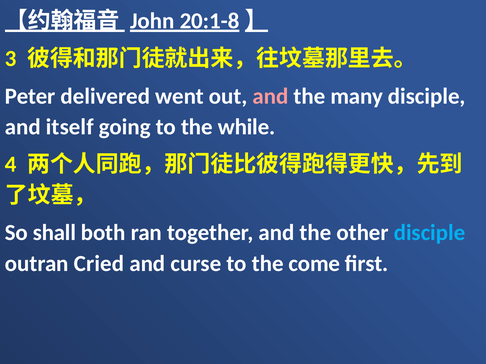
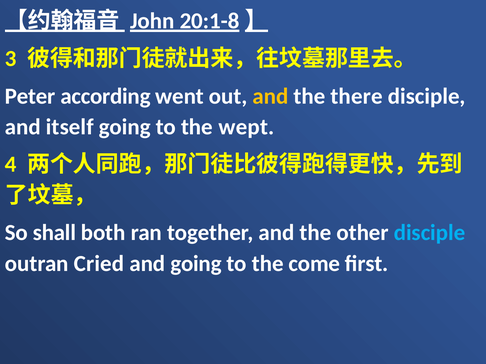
delivered: delivered -> according
and at (271, 96) colour: pink -> yellow
many: many -> there
while: while -> wept
and curse: curse -> going
